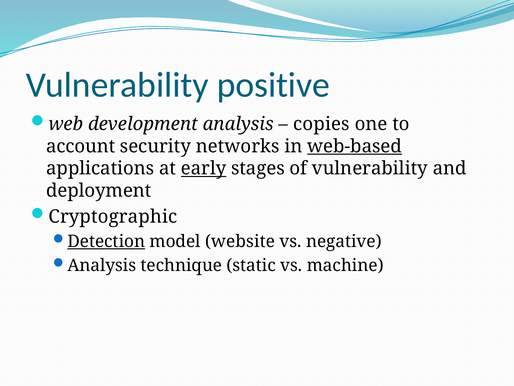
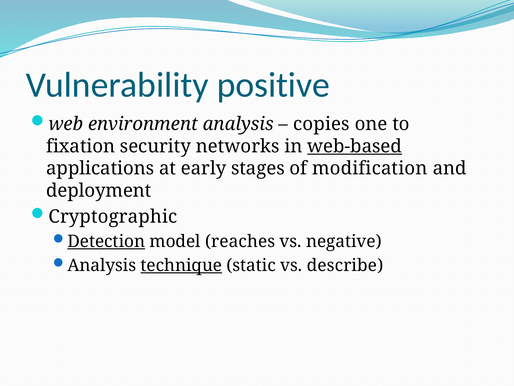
development: development -> environment
account: account -> fixation
early underline: present -> none
of vulnerability: vulnerability -> modification
website: website -> reaches
technique underline: none -> present
machine: machine -> describe
